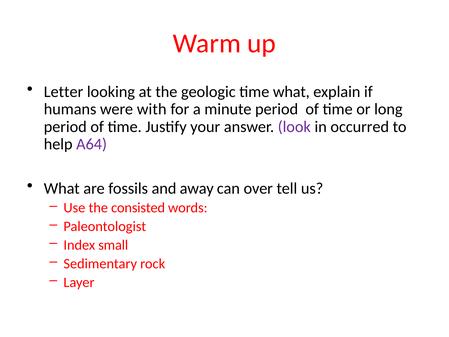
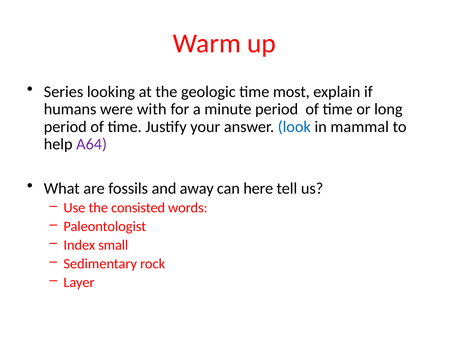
Letter: Letter -> Series
time what: what -> most
look colour: purple -> blue
occurred: occurred -> mammal
over: over -> here
